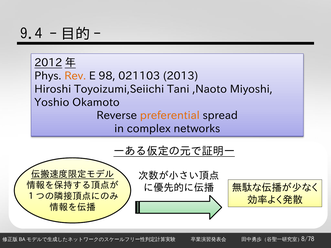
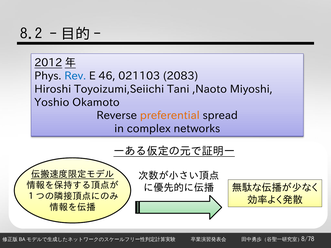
9.4: 9.4 -> 8.2
Rev colour: orange -> blue
98: 98 -> 46
2013: 2013 -> 2083
